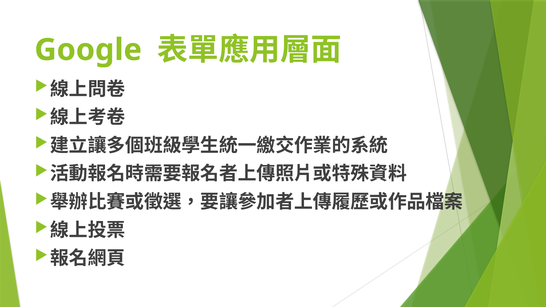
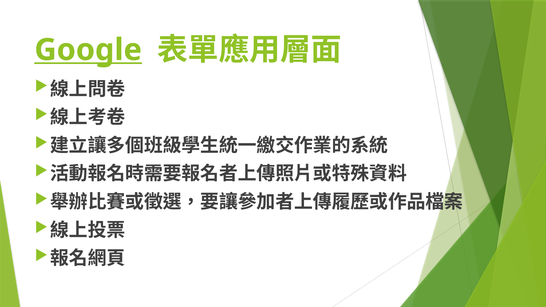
Google underline: none -> present
